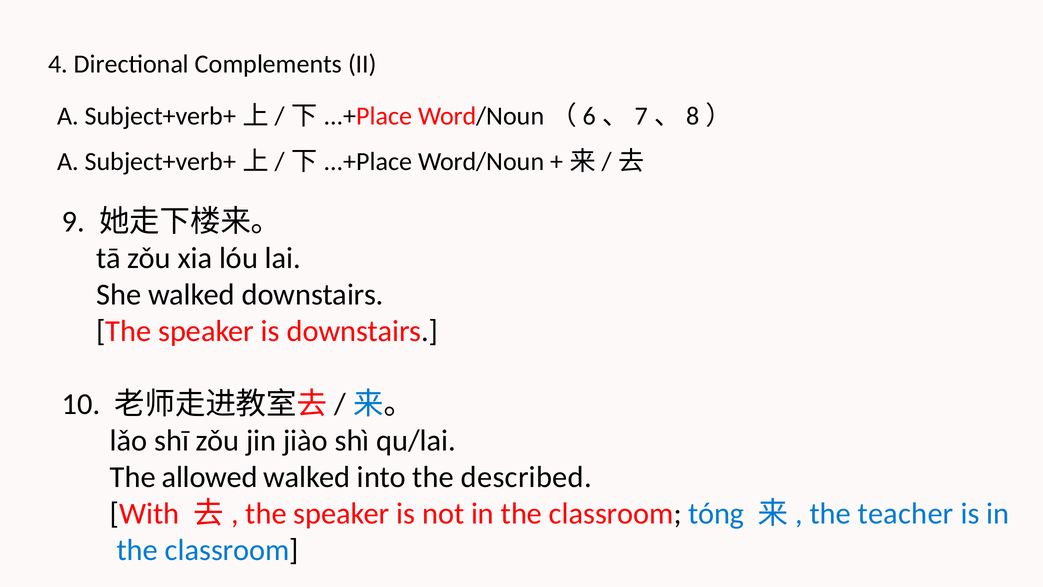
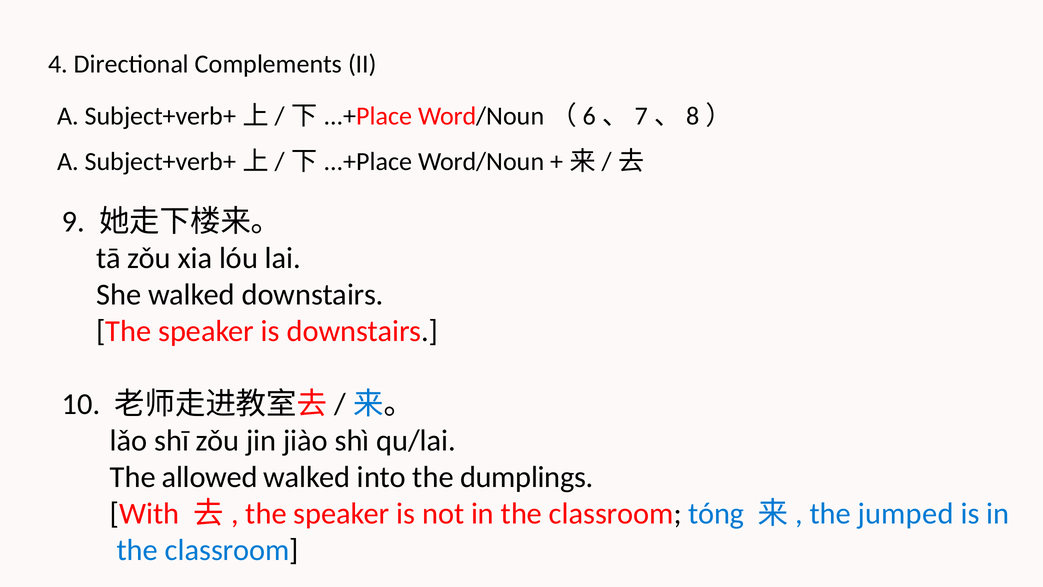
described: described -> dumplings
teacher: teacher -> jumped
